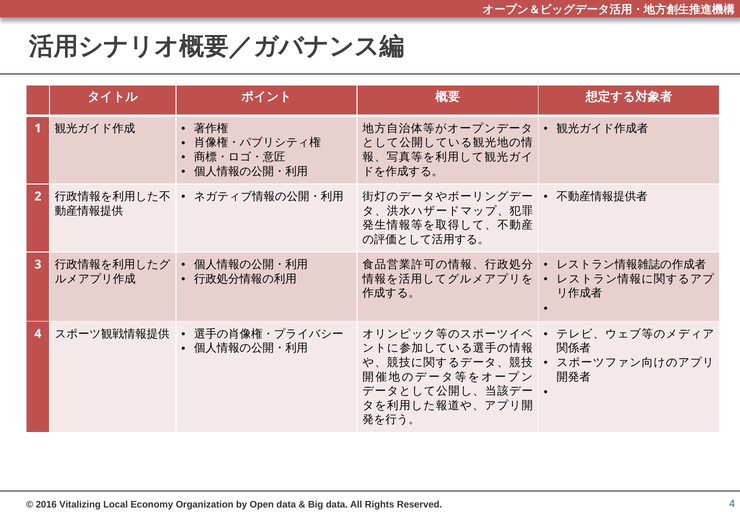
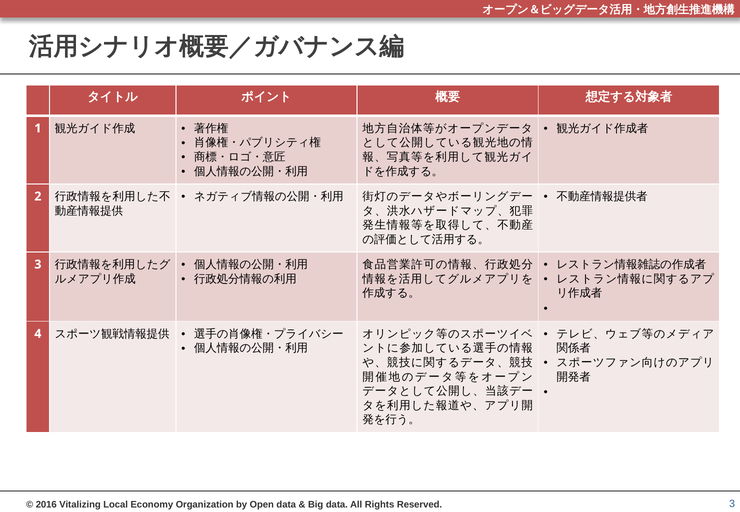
4 at (732, 504): 4 -> 3
